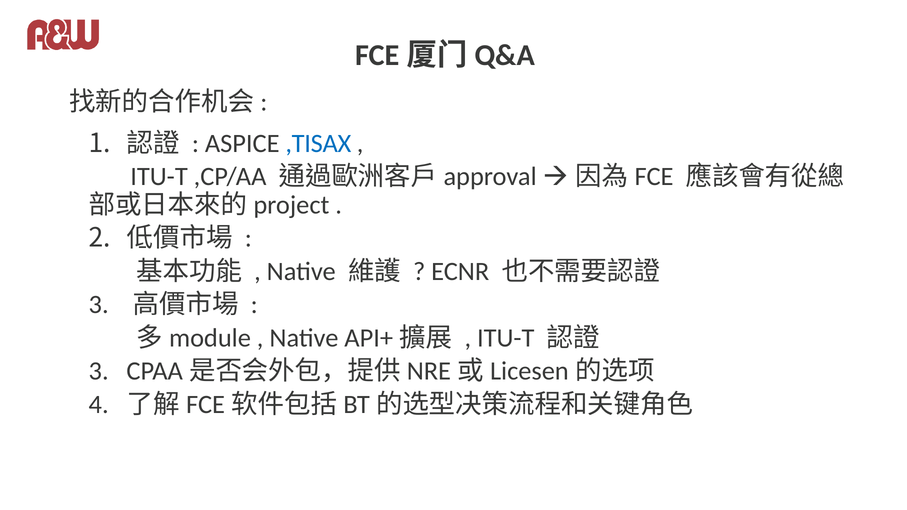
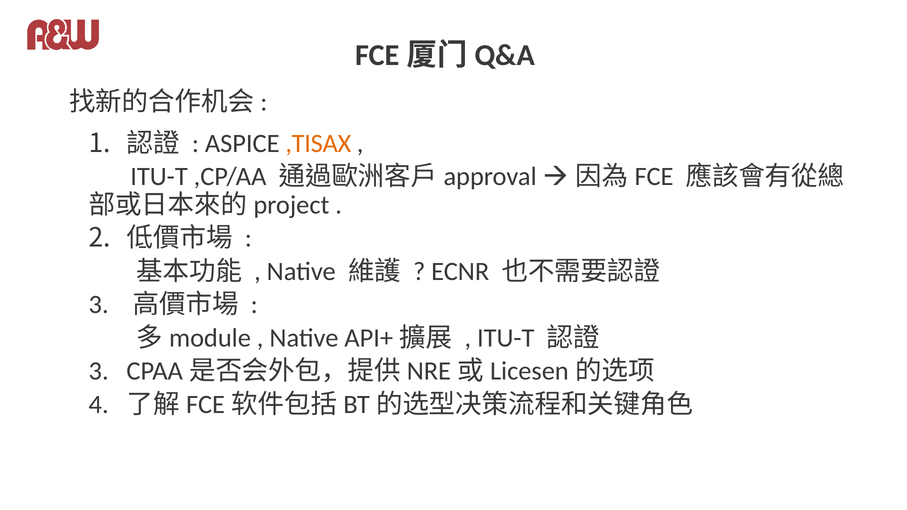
,TISAX colour: blue -> orange
